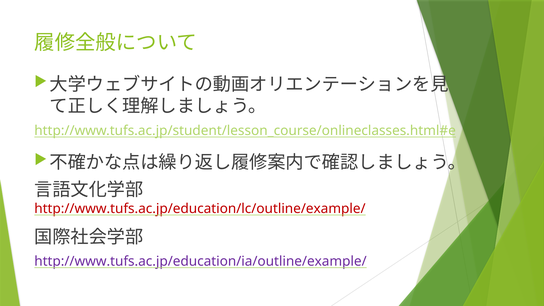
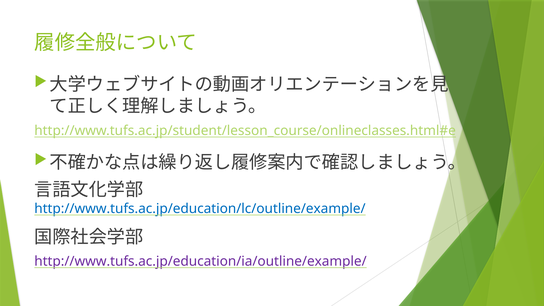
http://www.tufs.ac.jp/education/lc/outline/example/ colour: red -> blue
